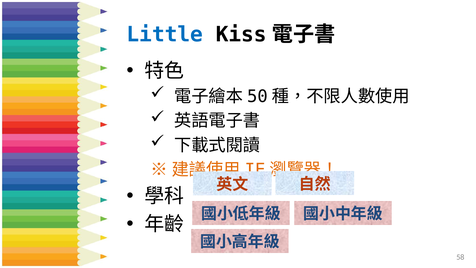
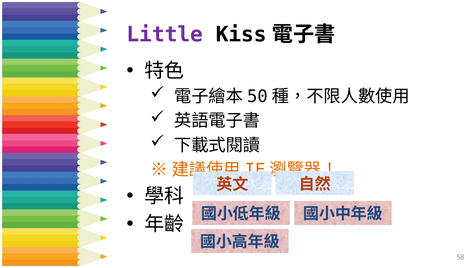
Little colour: blue -> purple
